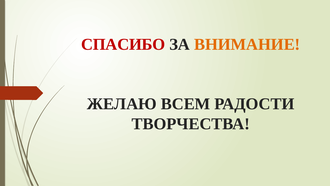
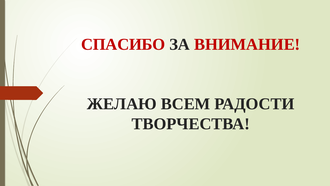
ВНИМАНИЕ colour: orange -> red
